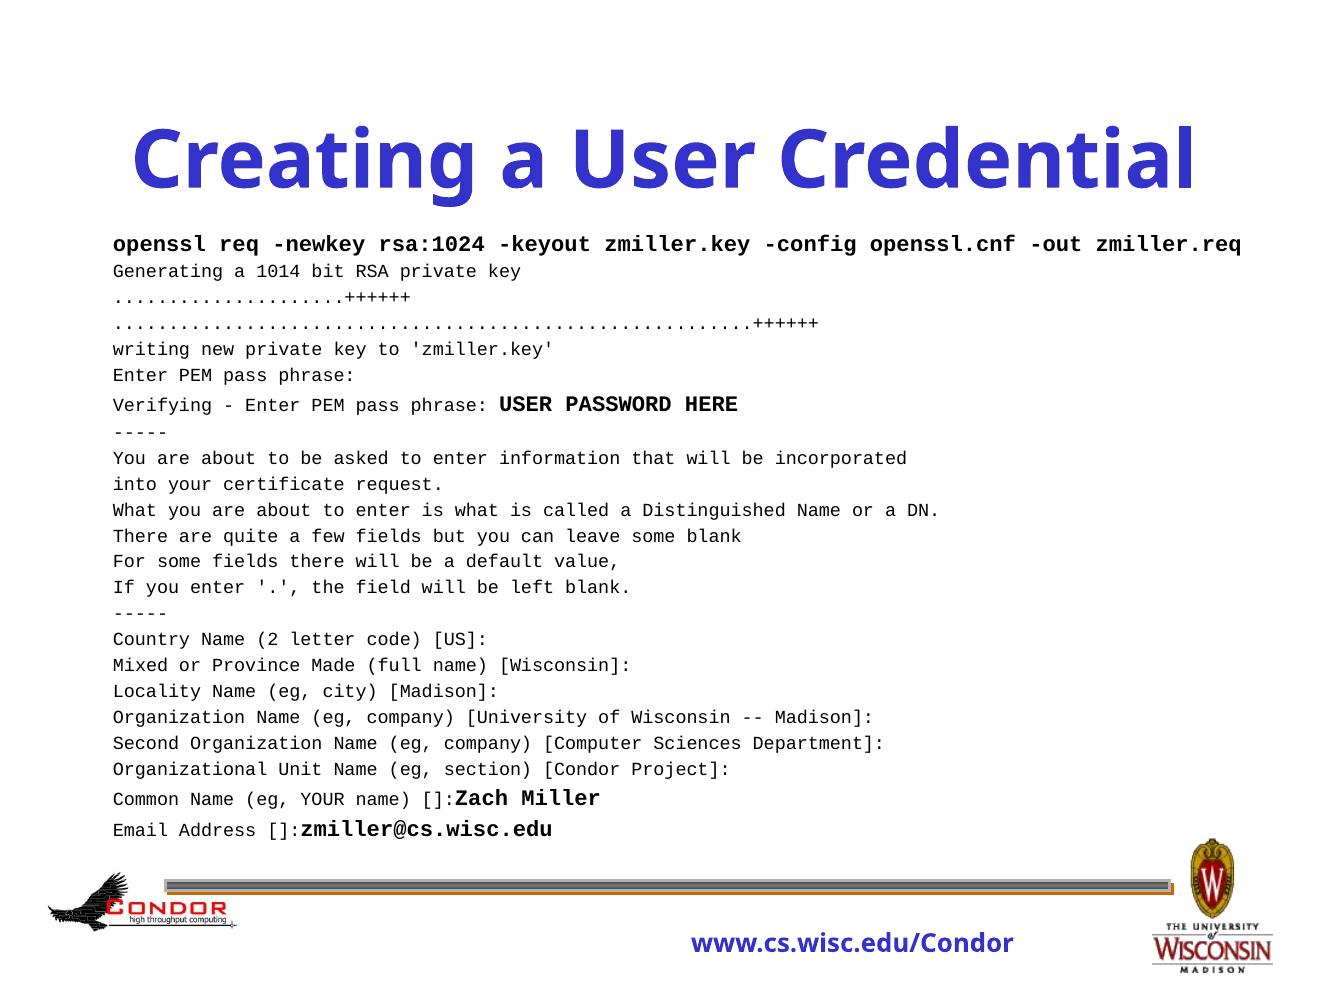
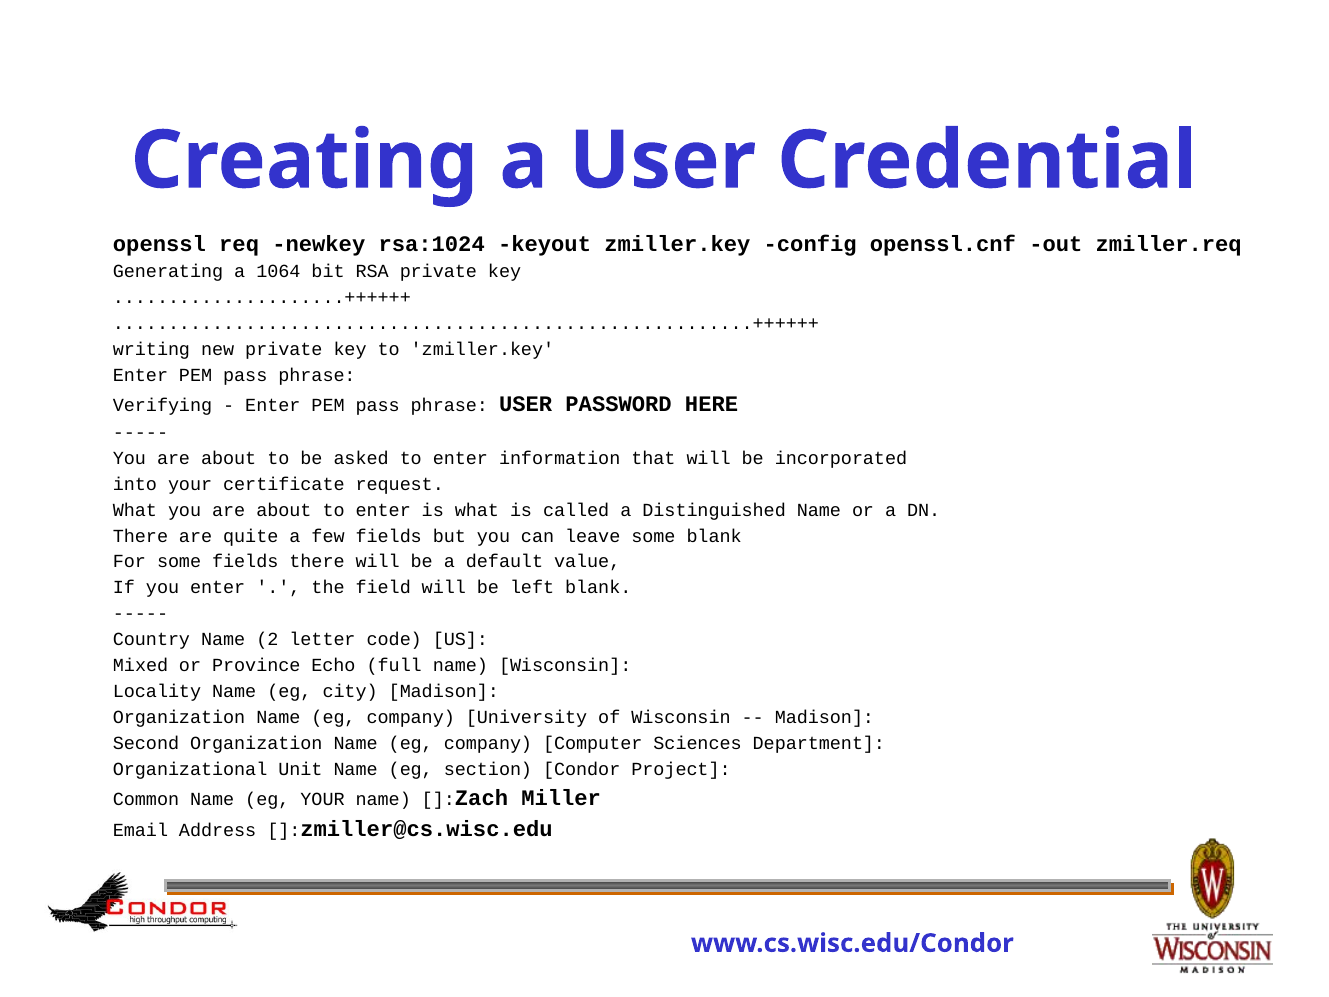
1014: 1014 -> 1064
Made: Made -> Echo
